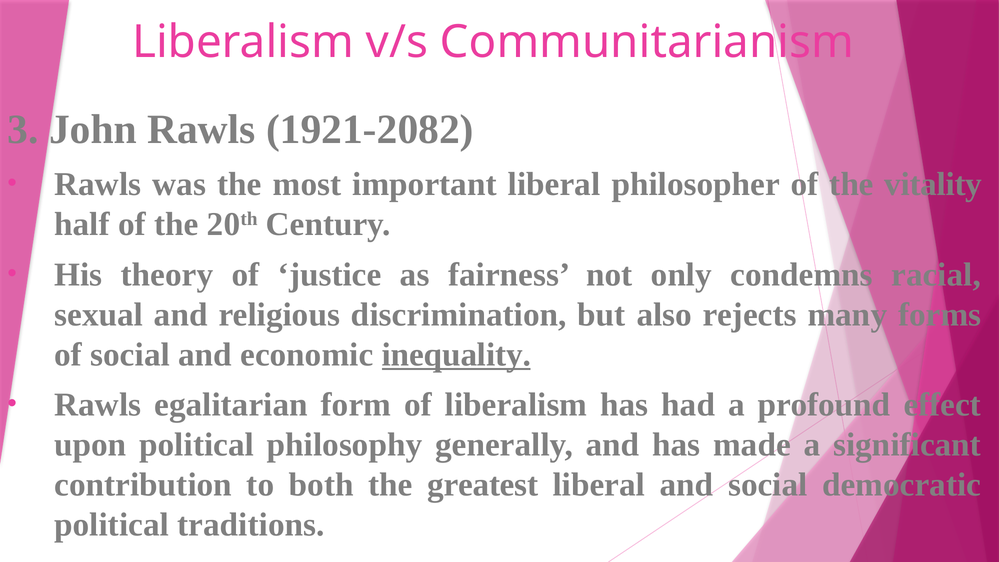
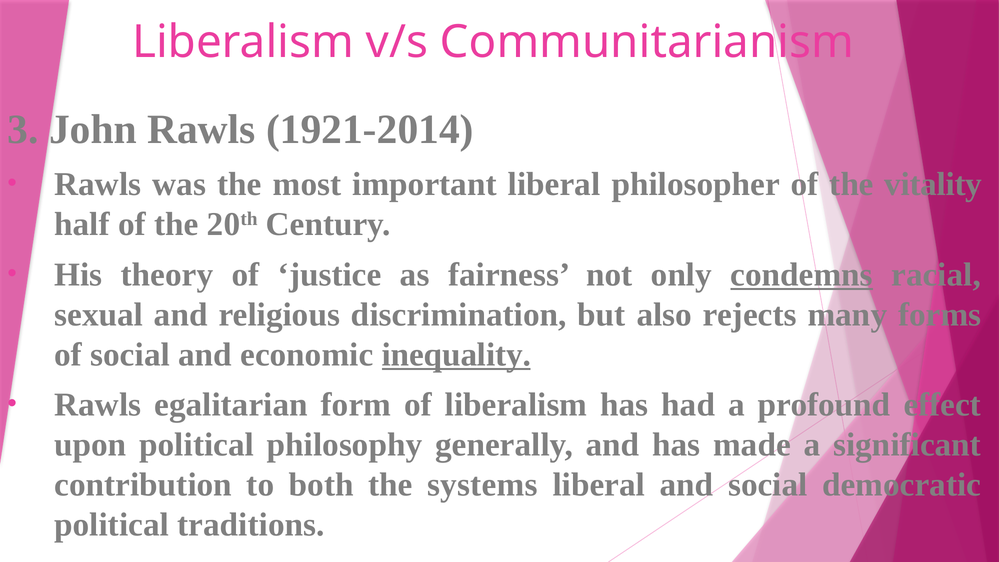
1921-2082: 1921-2082 -> 1921-2014
condemns underline: none -> present
greatest: greatest -> systems
